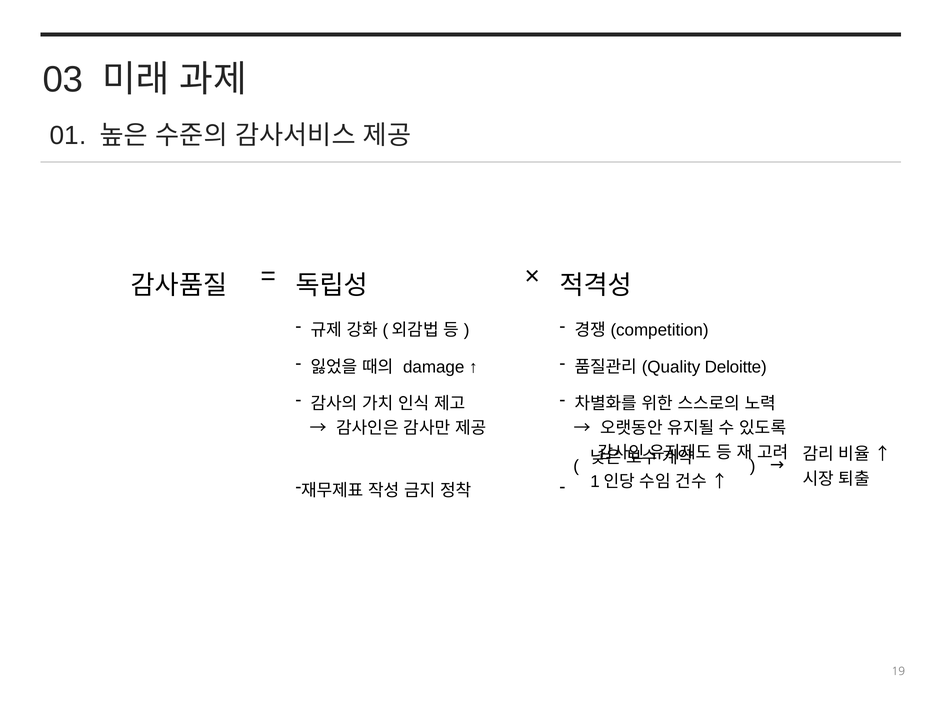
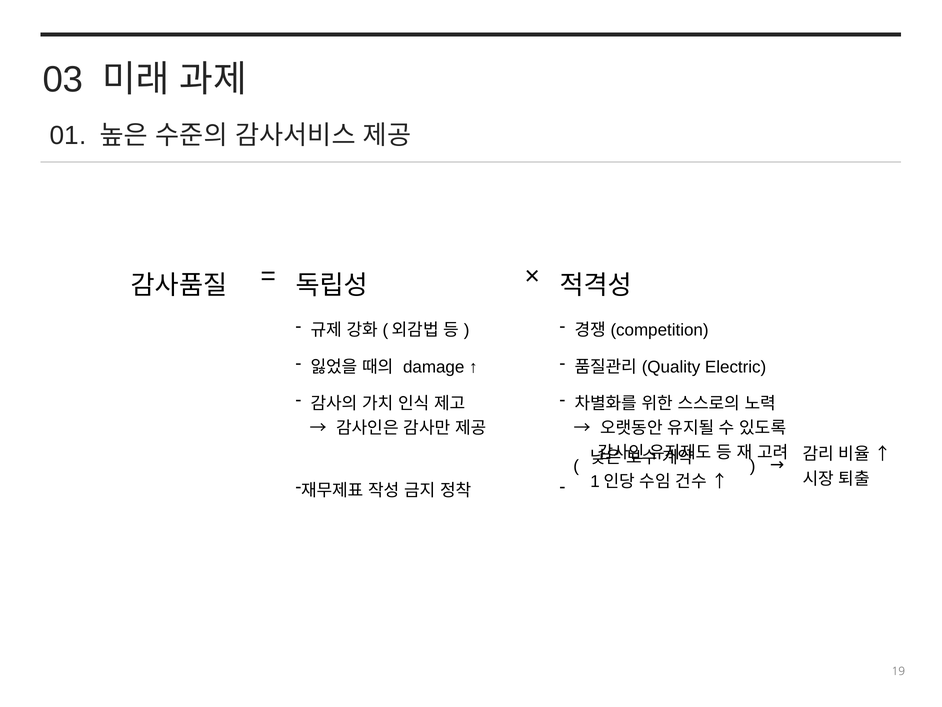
Deloitte: Deloitte -> Electric
